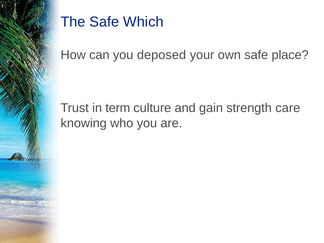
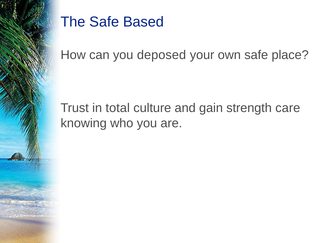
Which: Which -> Based
term: term -> total
